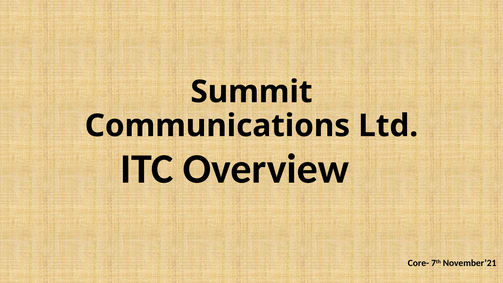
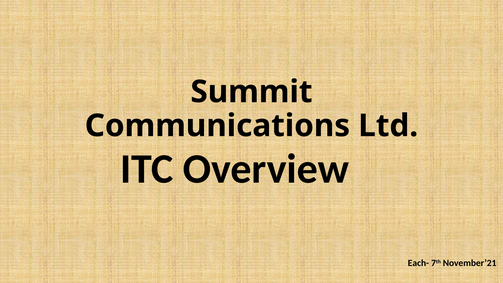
Core-: Core- -> Each-
